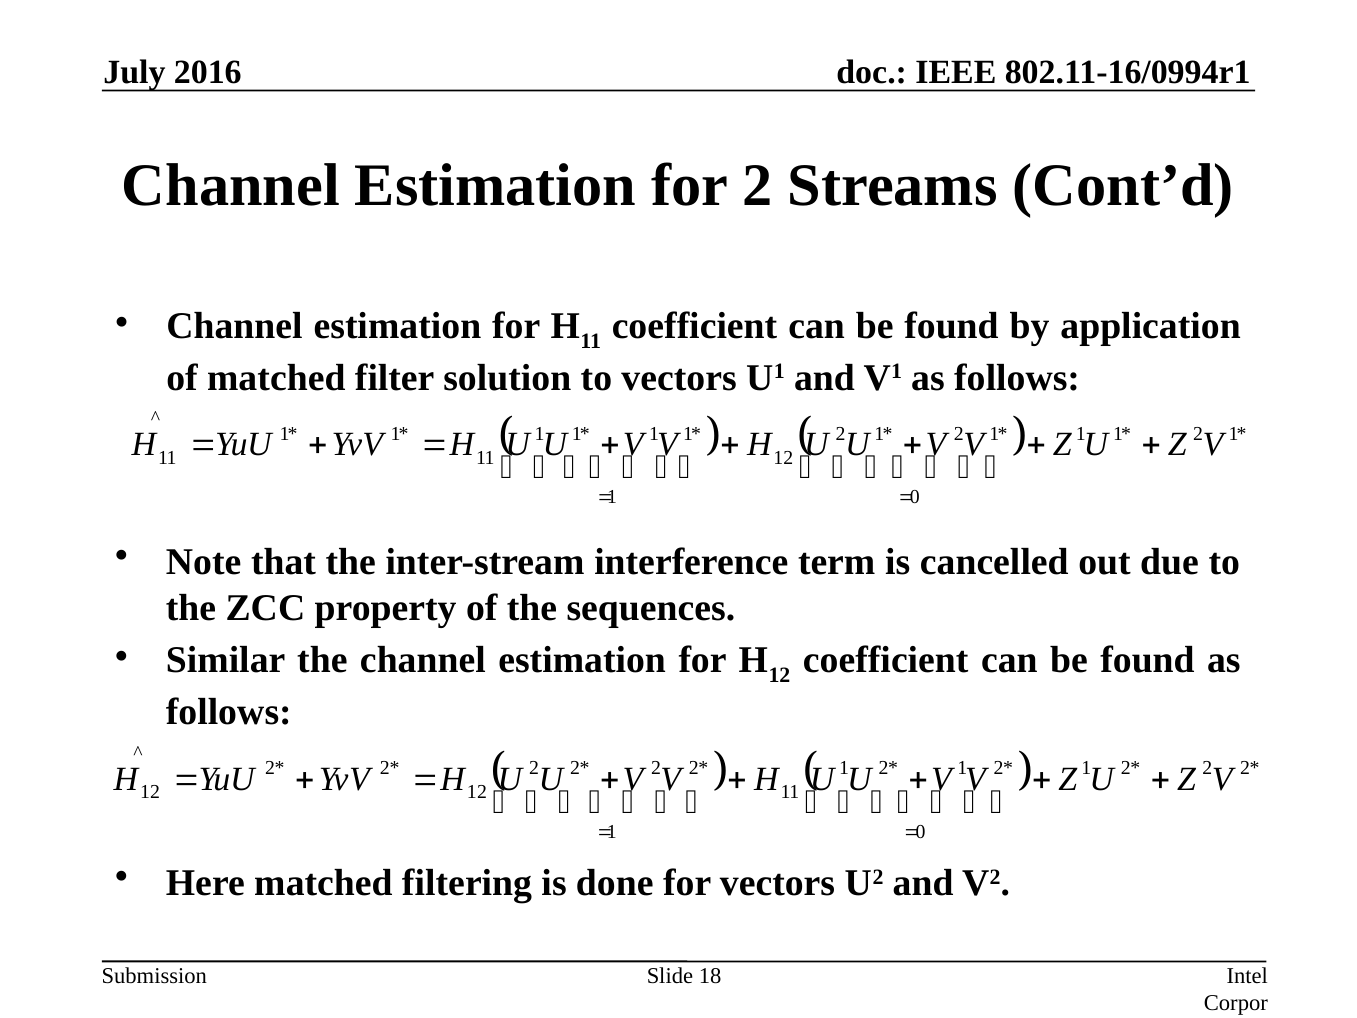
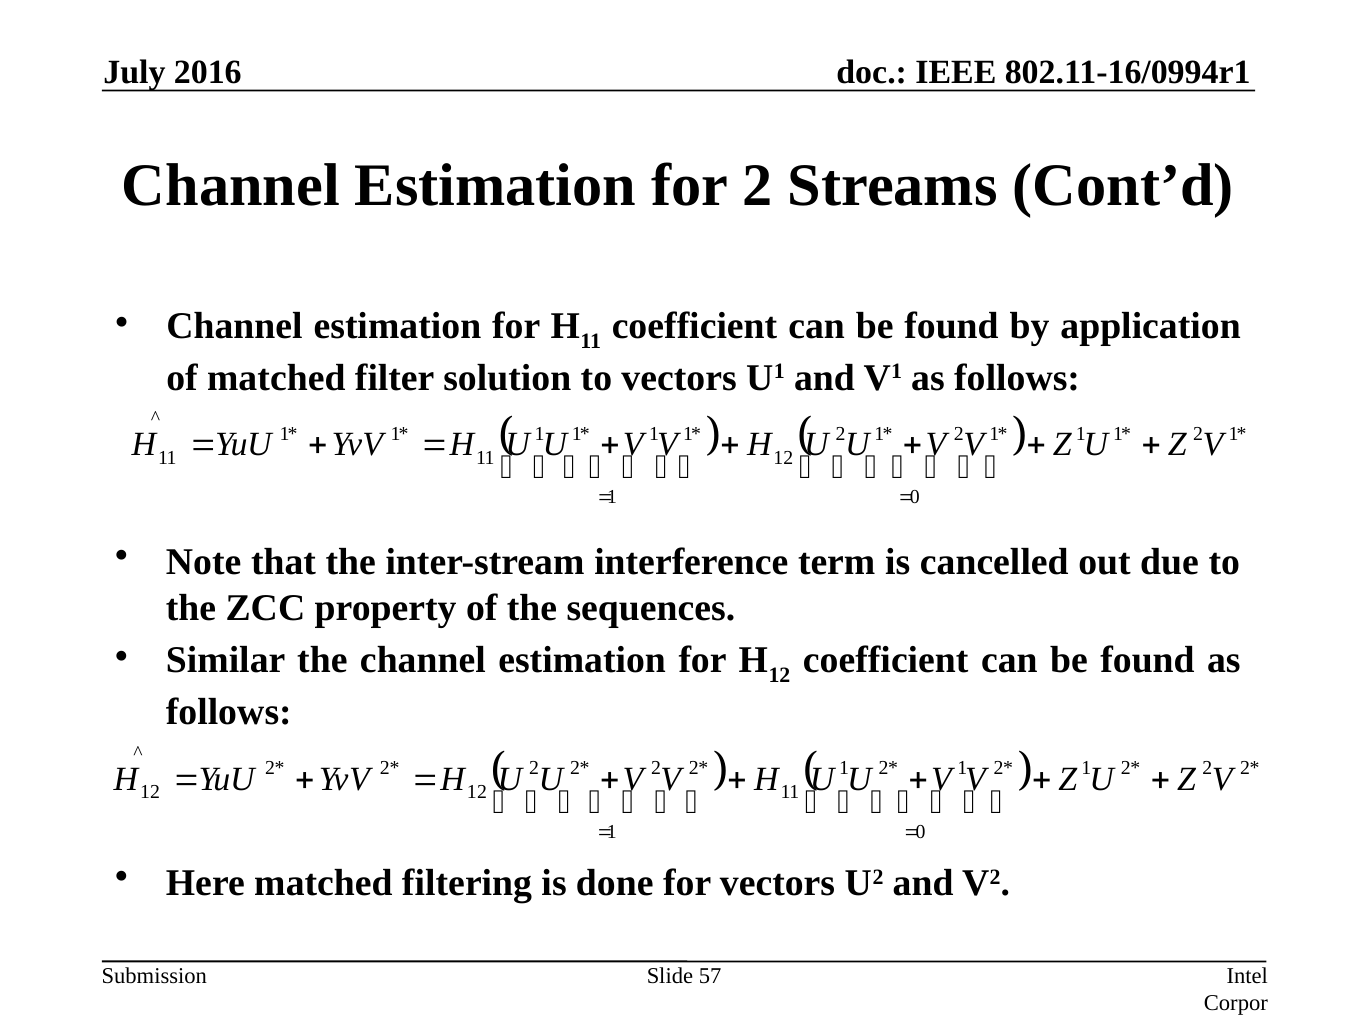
18: 18 -> 57
